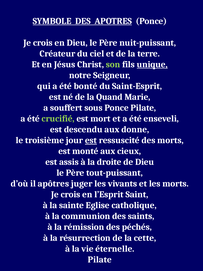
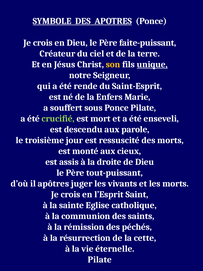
nuit-puissant: nuit-puissant -> faite-puissant
son colour: light green -> yellow
bonté: bonté -> rende
Quand: Quand -> Enfers
donne: donne -> parole
est at (91, 140) underline: present -> none
